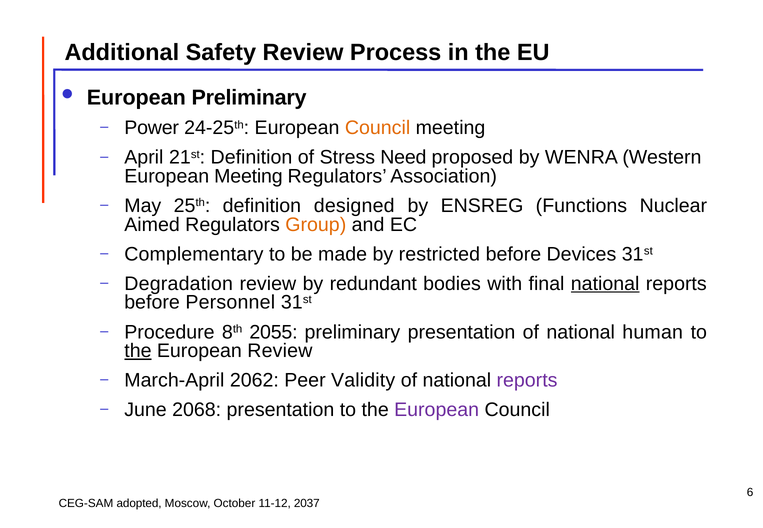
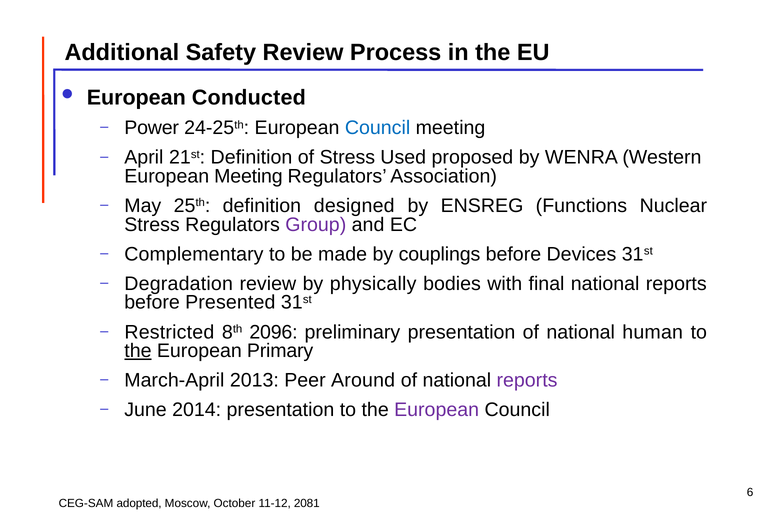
European Preliminary: Preliminary -> Conducted
Council at (378, 128) colour: orange -> blue
Need: Need -> Used
Aimed at (152, 225): Aimed -> Stress
Group colour: orange -> purple
restricted: restricted -> couplings
redundant: redundant -> physically
national at (605, 284) underline: present -> none
Personnel: Personnel -> Presented
Procedure: Procedure -> Restricted
2055: 2055 -> 2096
European Review: Review -> Primary
2062: 2062 -> 2013
Validity: Validity -> Around
2068: 2068 -> 2014
2037: 2037 -> 2081
